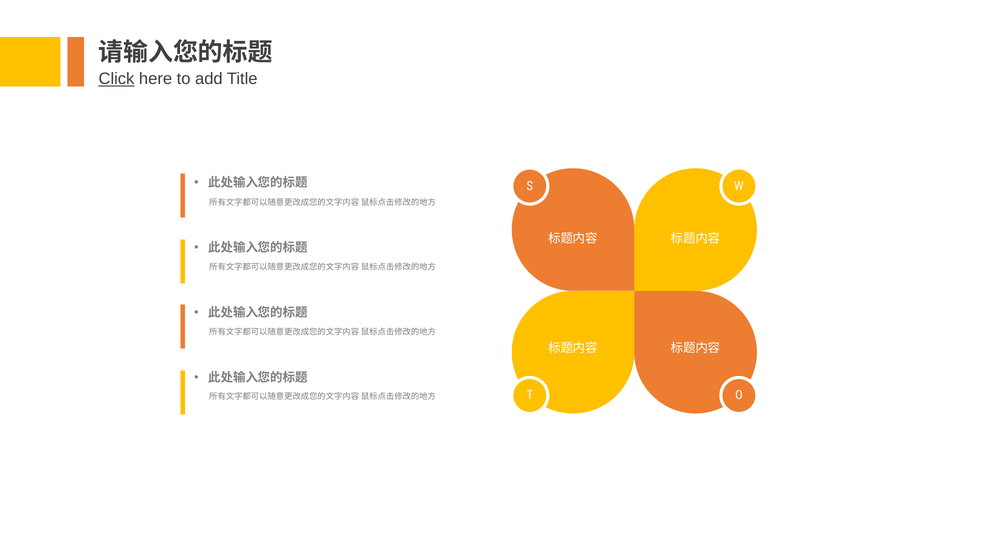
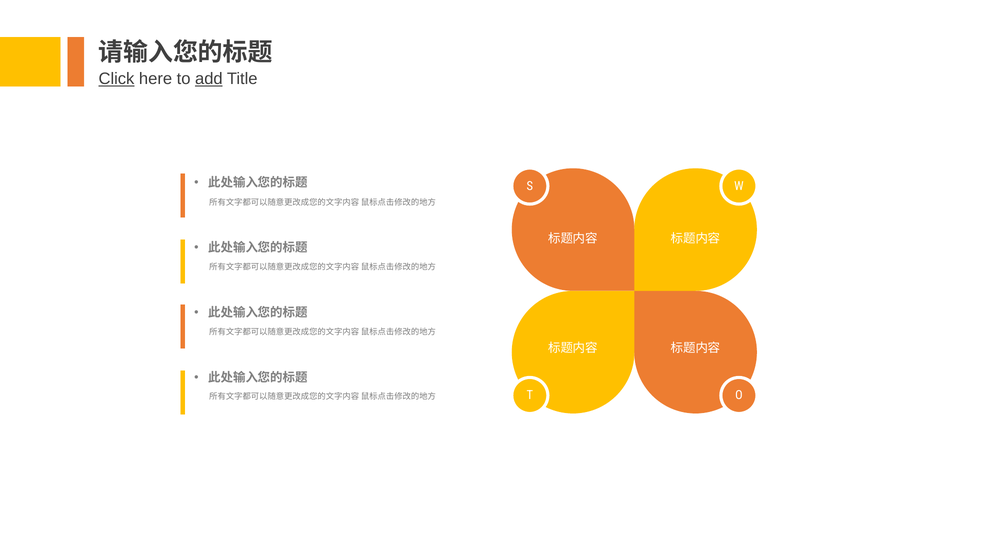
add underline: none -> present
